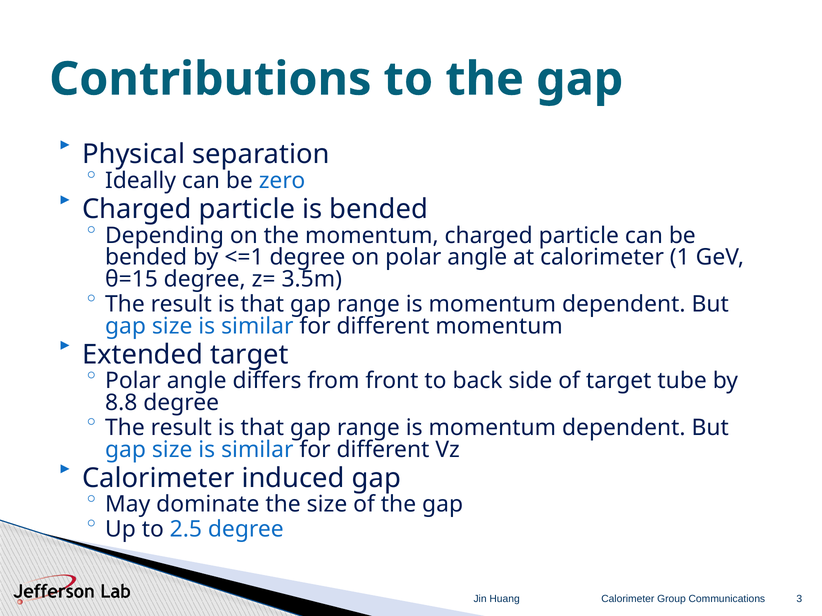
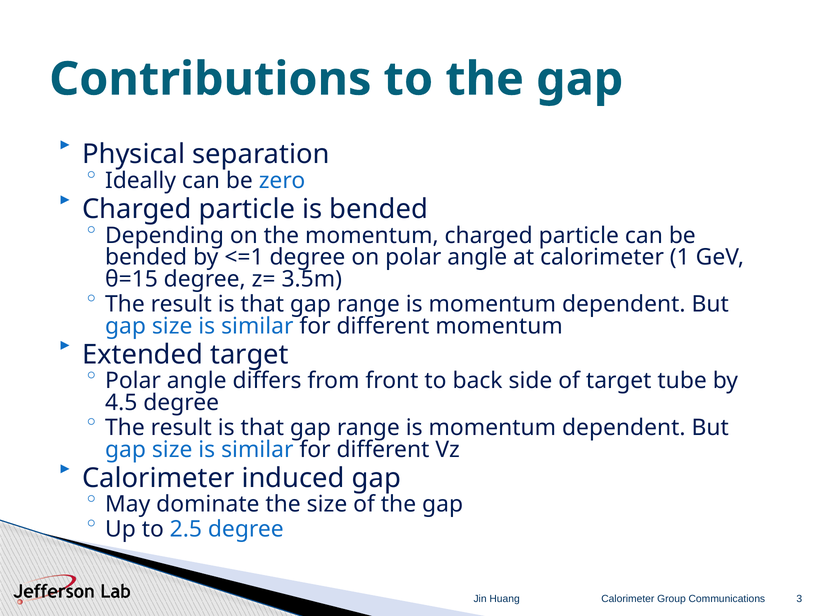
8.8: 8.8 -> 4.5
